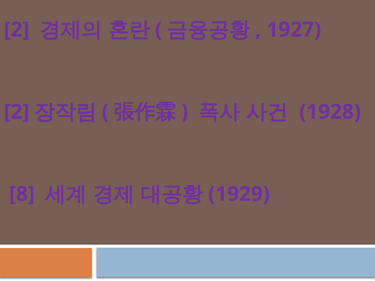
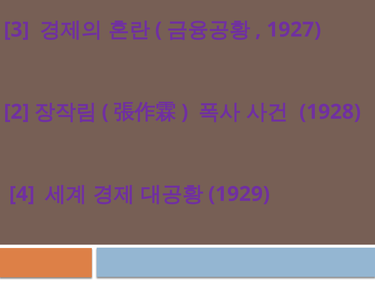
2 at (17, 30): 2 -> 3
8: 8 -> 4
